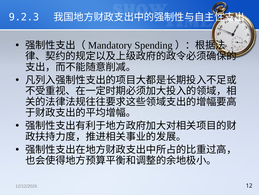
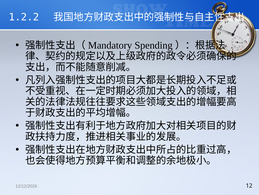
9.2.3: 9.2.3 -> 1.2.2
